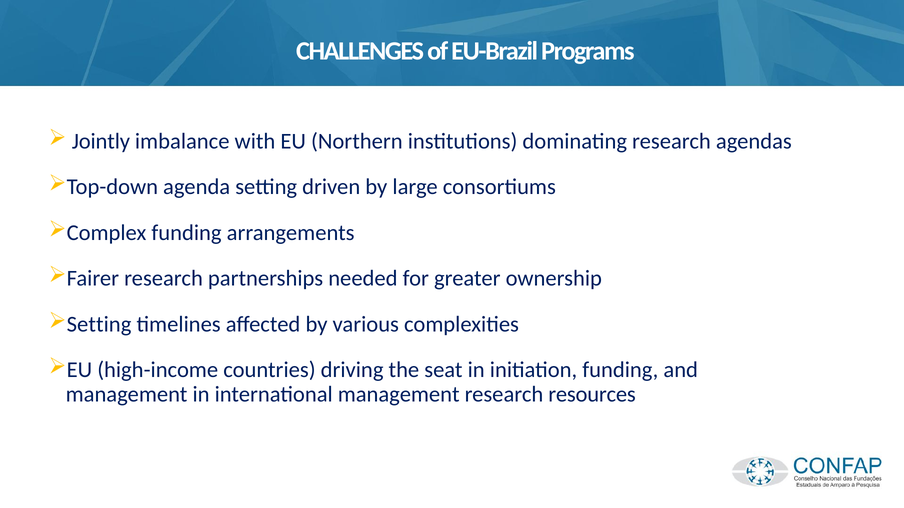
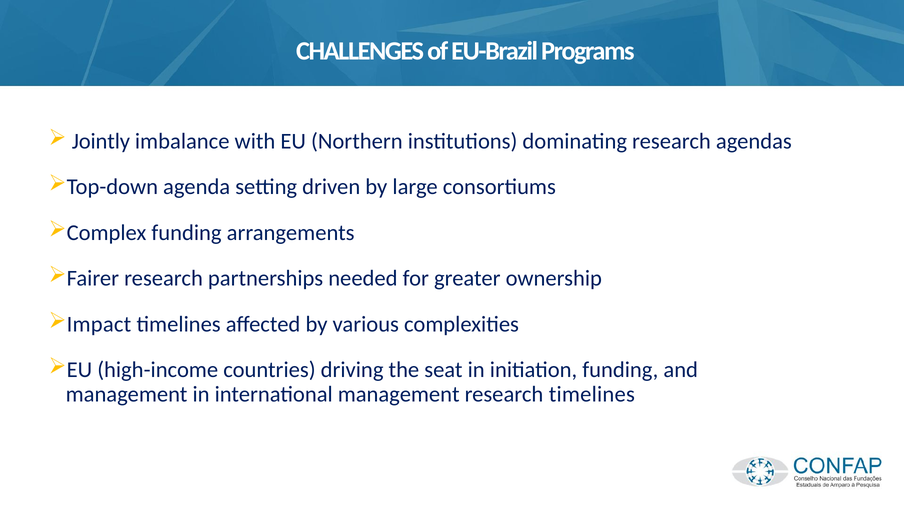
Setting at (99, 324): Setting -> Impact
research resources: resources -> timelines
